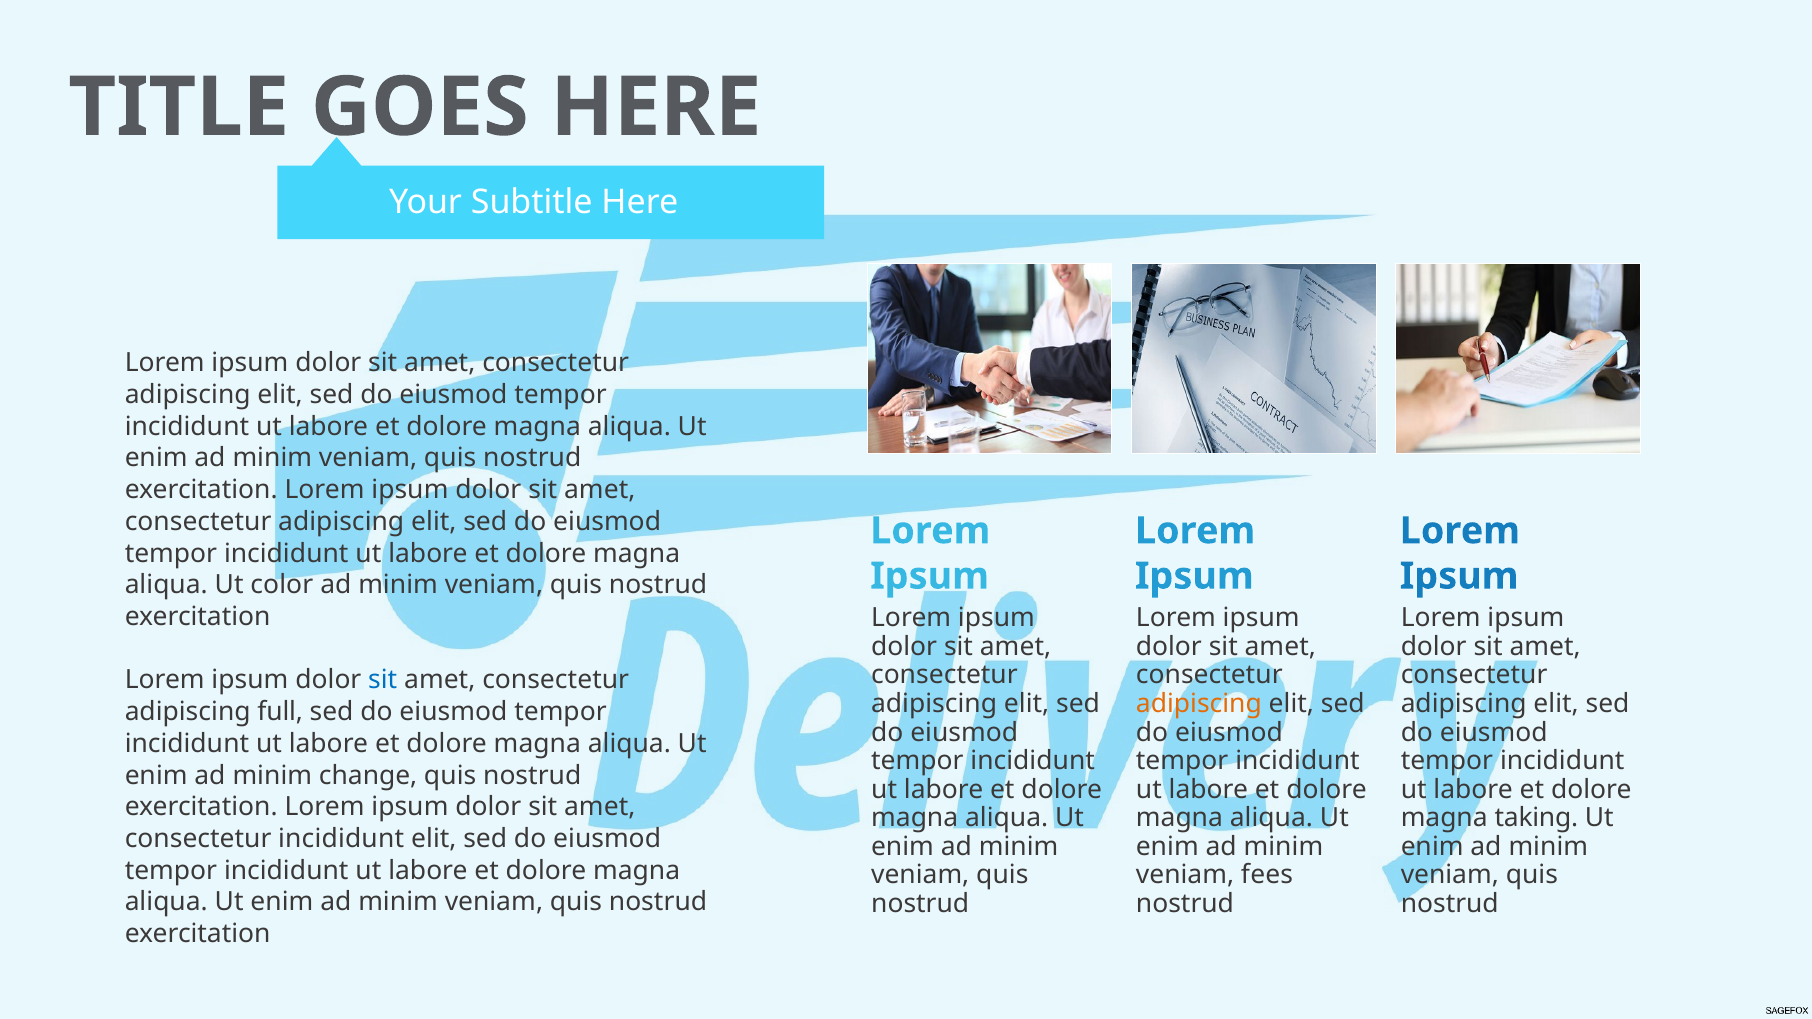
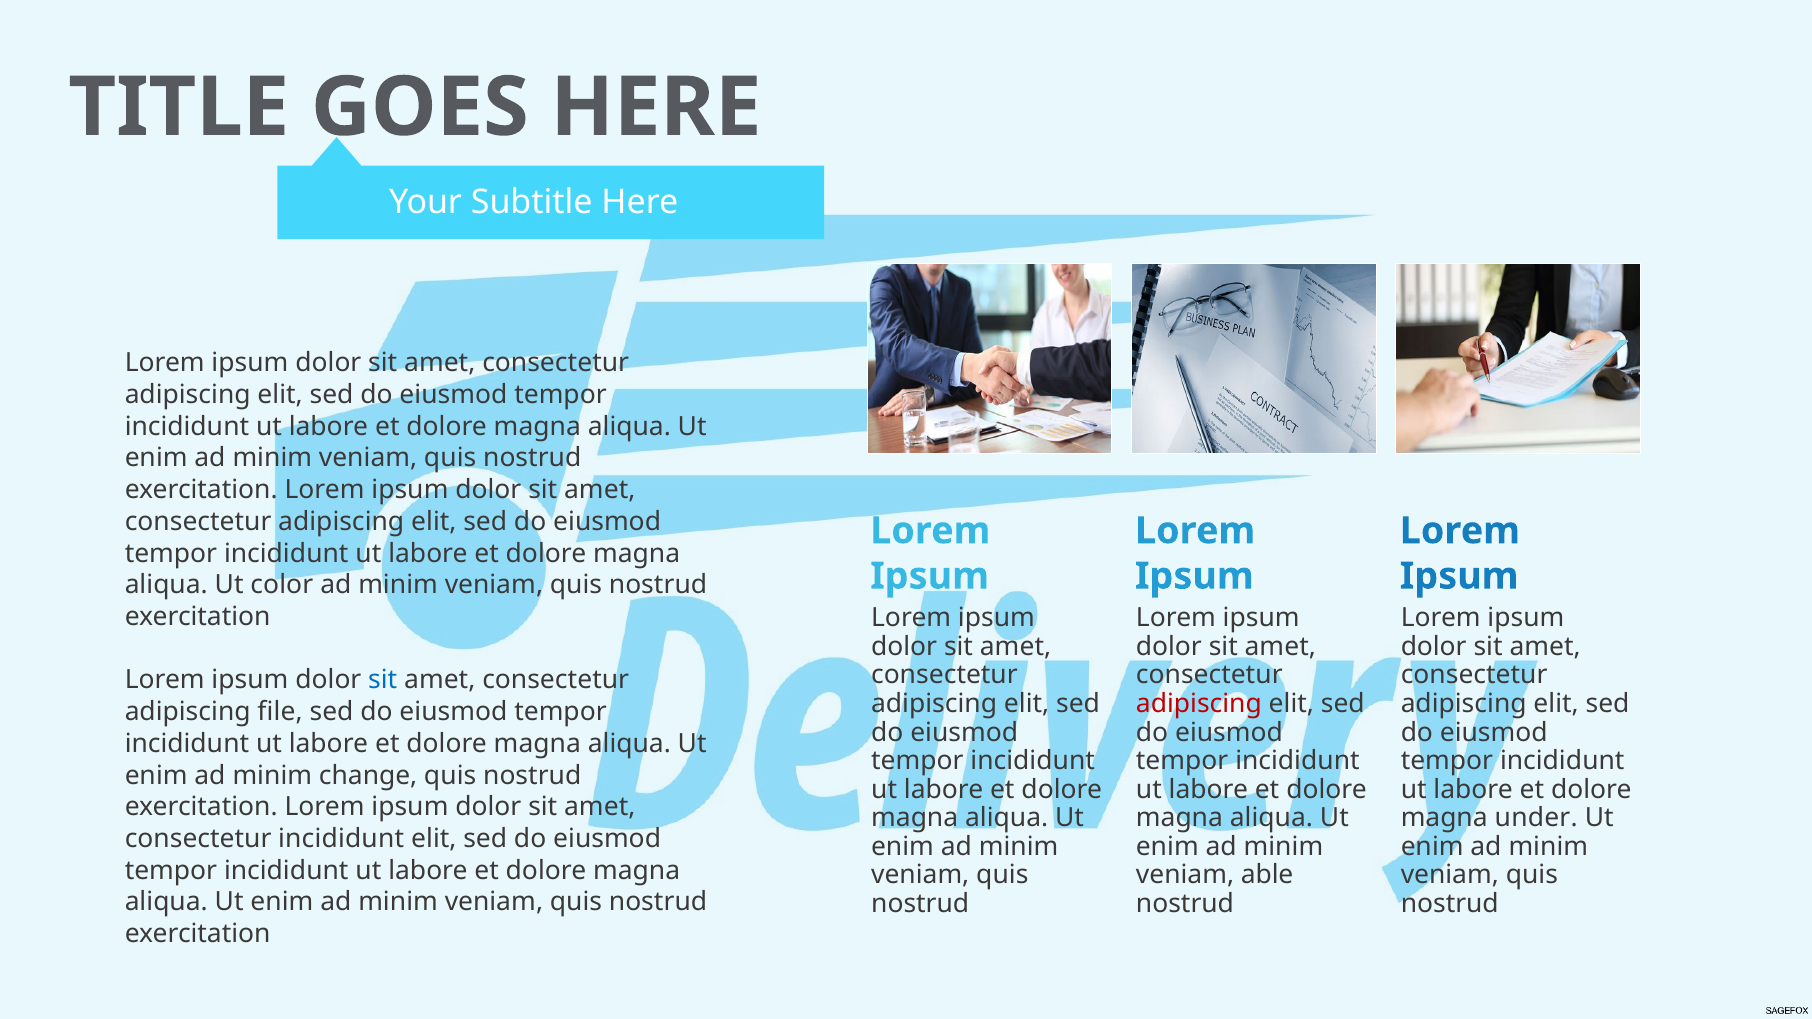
adipiscing at (1199, 704) colour: orange -> red
full: full -> file
taking: taking -> under
fees: fees -> able
